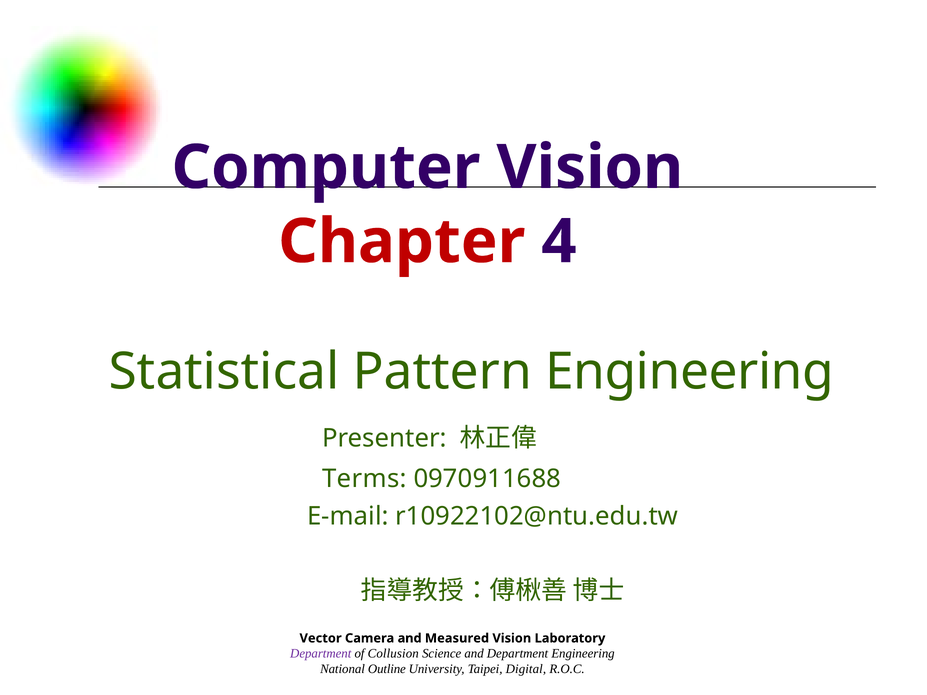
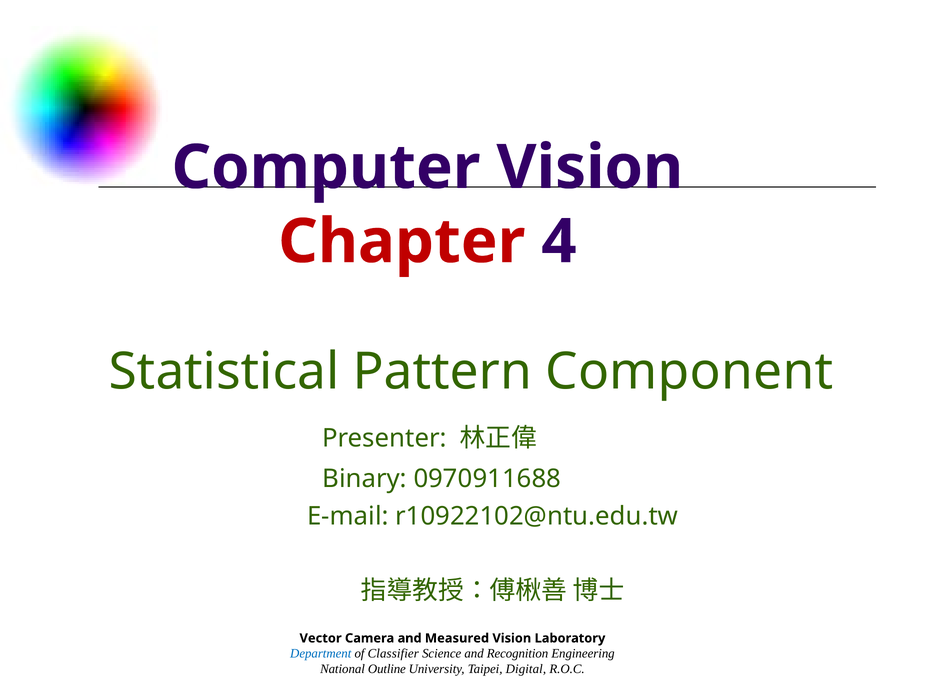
Pattern Engineering: Engineering -> Component
Terms: Terms -> Binary
Department at (321, 654) colour: purple -> blue
Collusion: Collusion -> Classifier
and Department: Department -> Recognition
